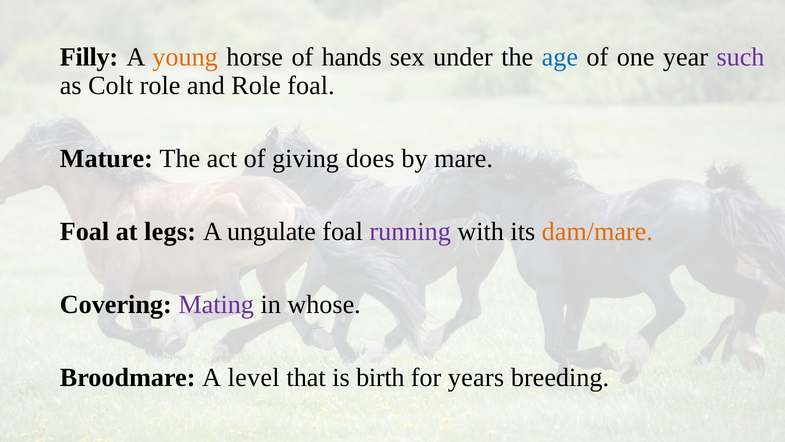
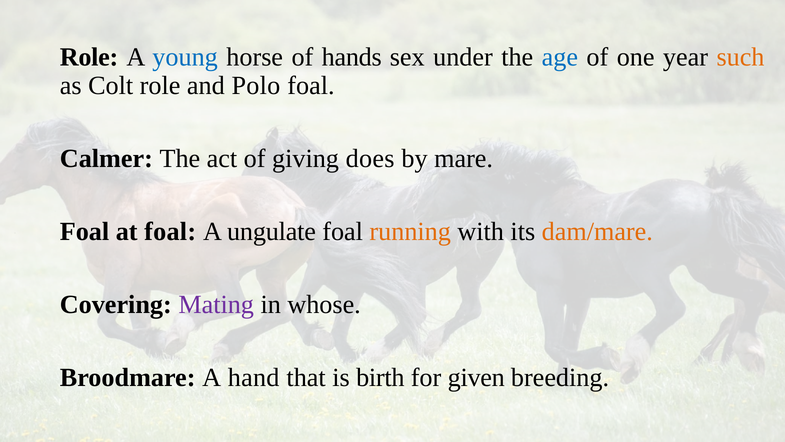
Filly at (89, 57): Filly -> Role
young colour: orange -> blue
such colour: purple -> orange
and Role: Role -> Polo
Mature: Mature -> Calmer
at legs: legs -> foal
running colour: purple -> orange
level: level -> hand
years: years -> given
